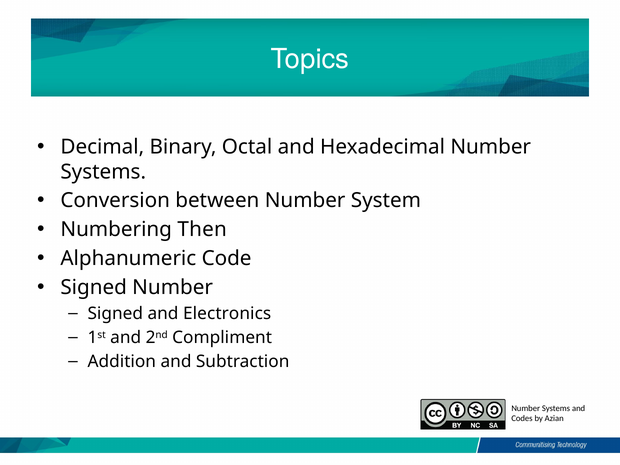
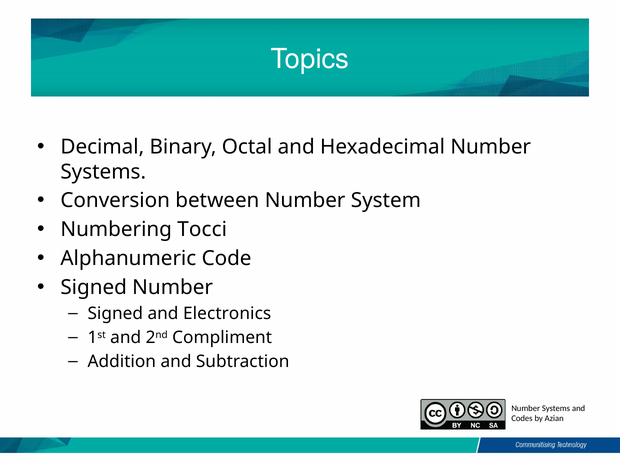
Then: Then -> Tocci
